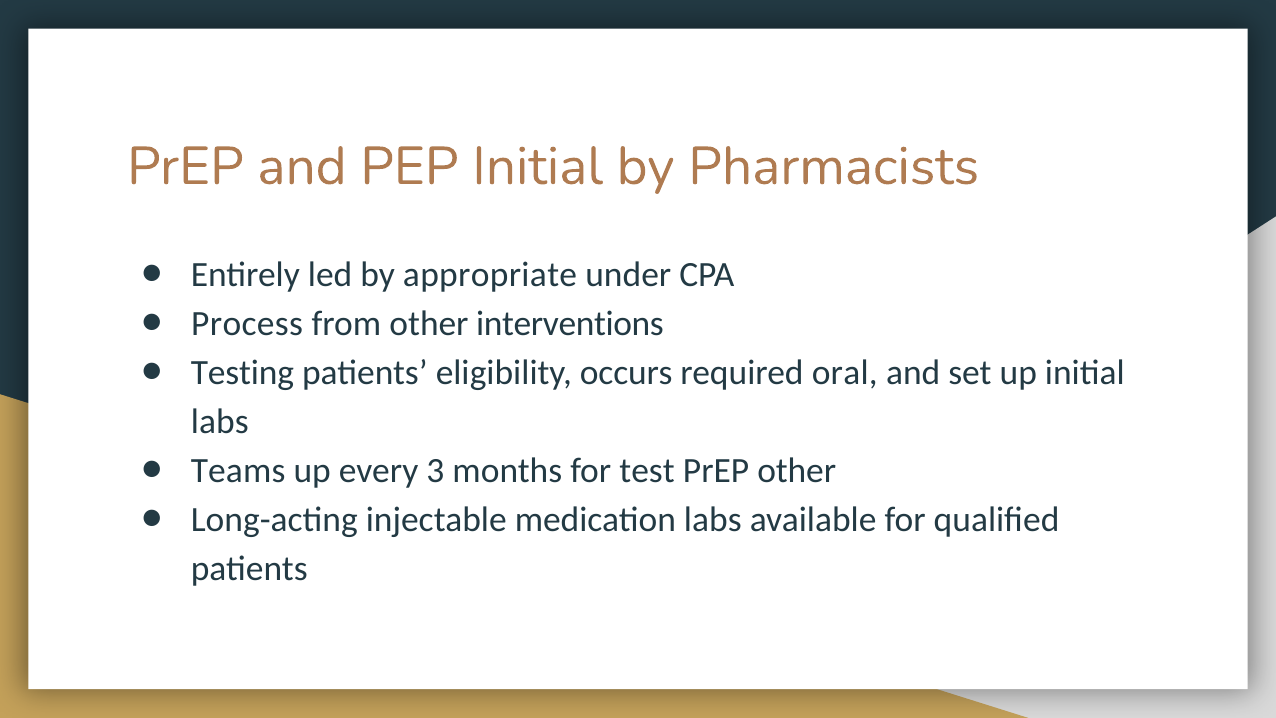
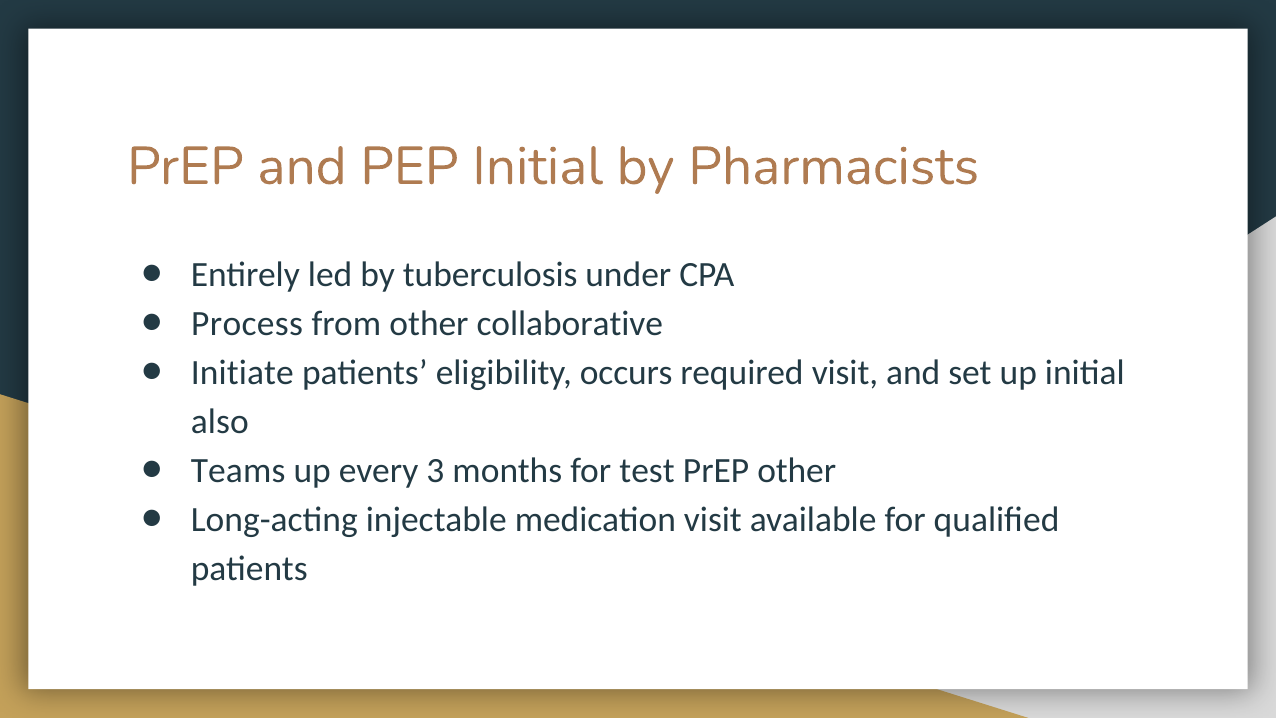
appropriate: appropriate -> tuberculosis
interventions: interventions -> collaborative
Testing: Testing -> Initiate
required oral: oral -> visit
labs at (220, 421): labs -> also
medication labs: labs -> visit
